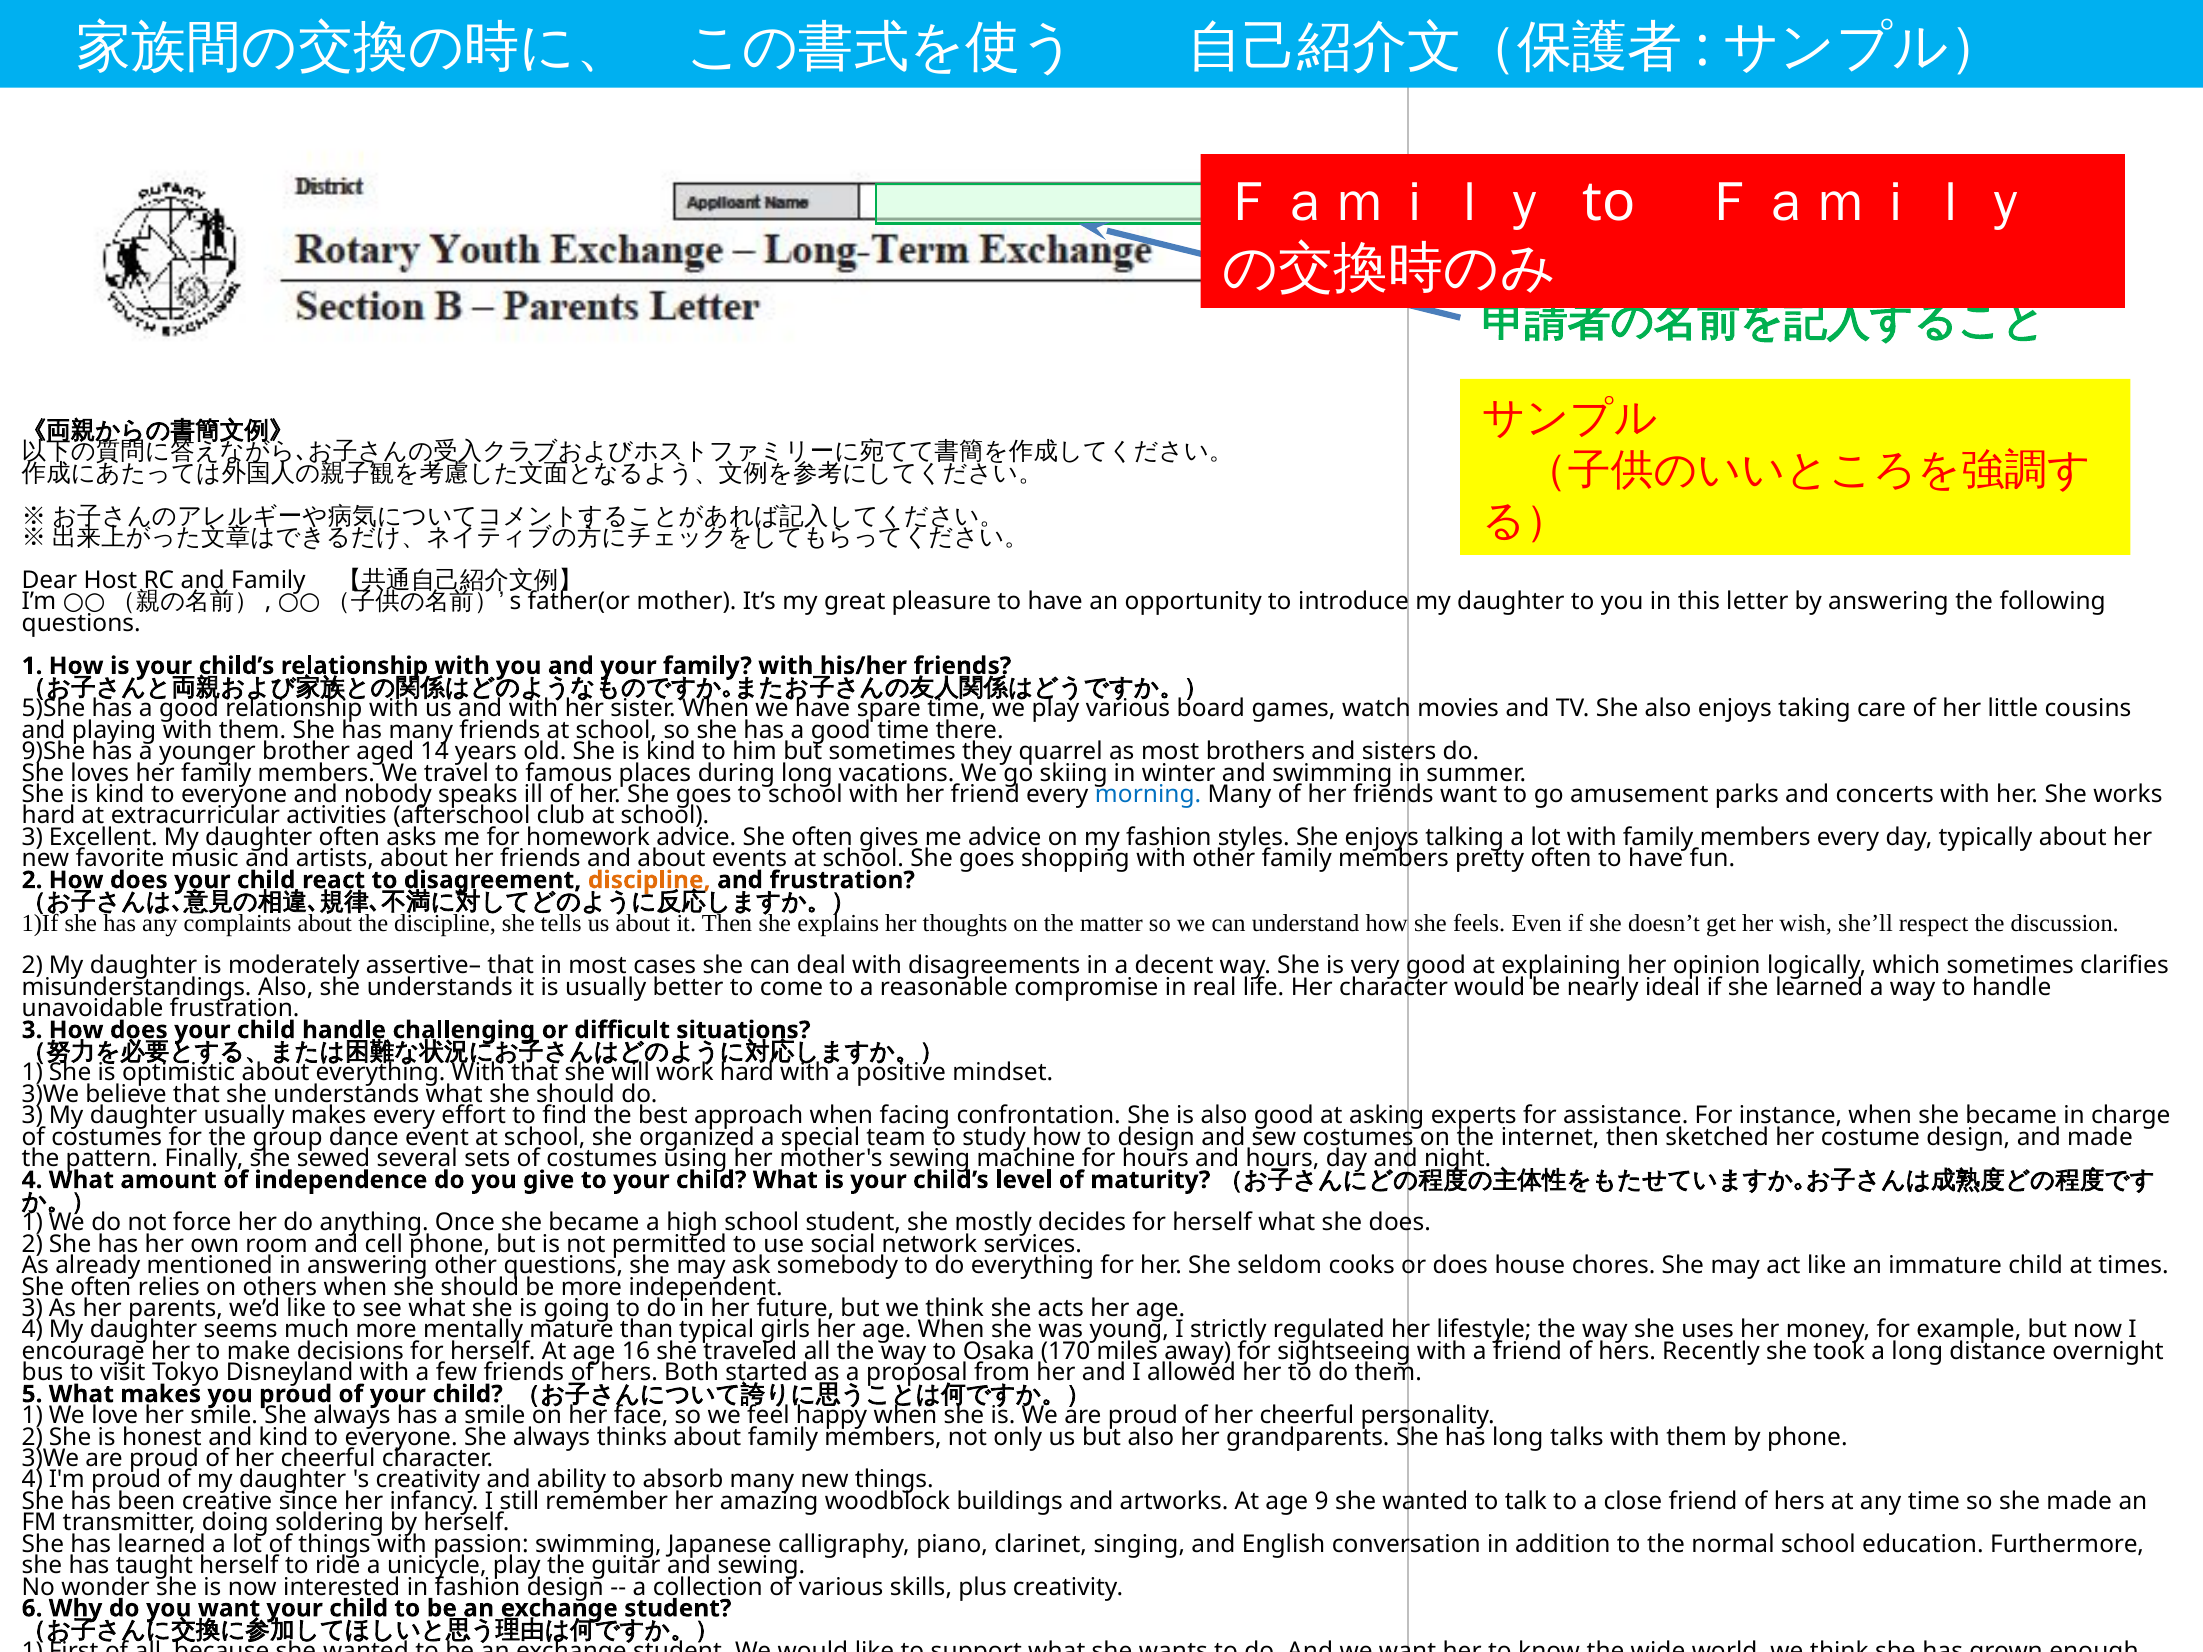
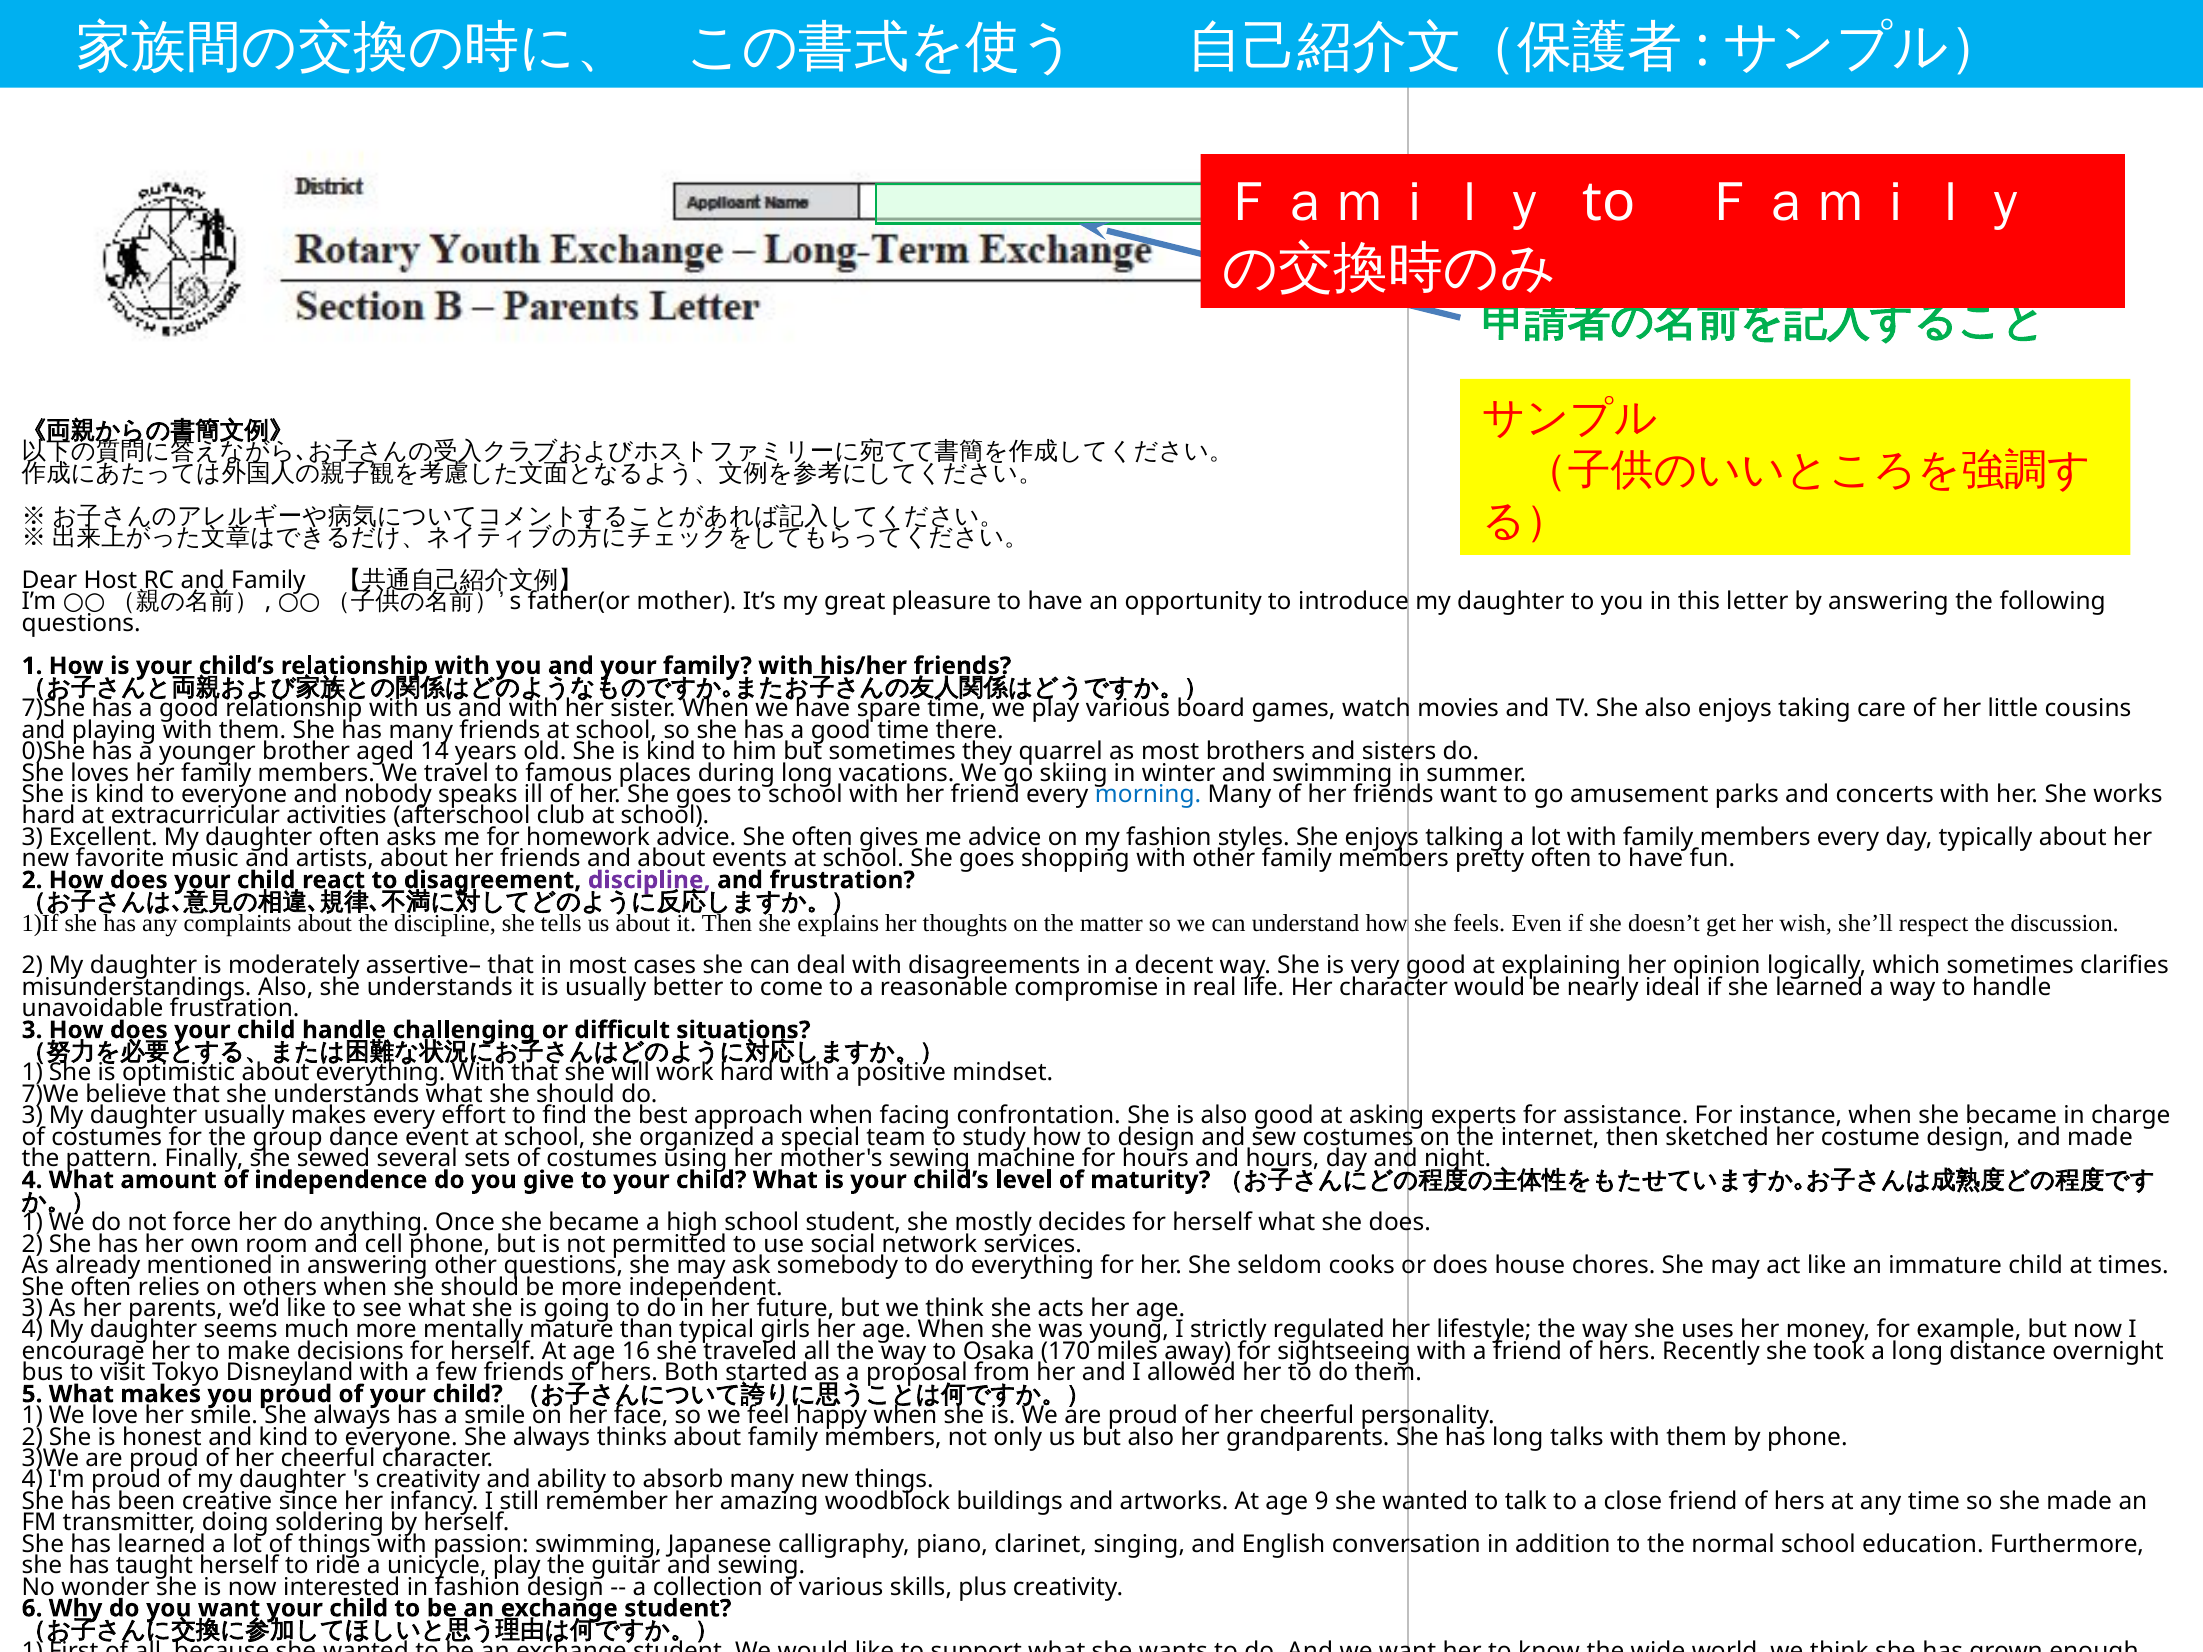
5)She: 5)She -> 7)She
9)She: 9)She -> 0)She
discipline at (649, 880) colour: orange -> purple
3)We at (50, 1094): 3)We -> 7)We
